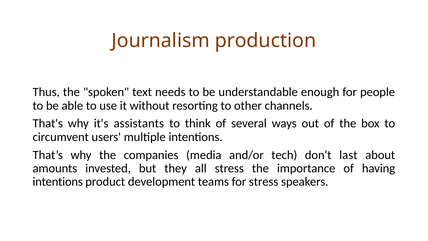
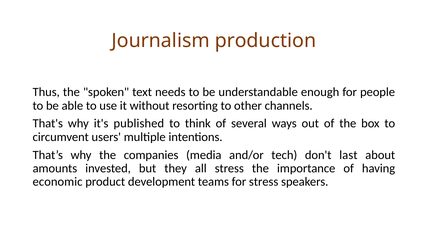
assistants: assistants -> published
intentions at (58, 182): intentions -> economic
